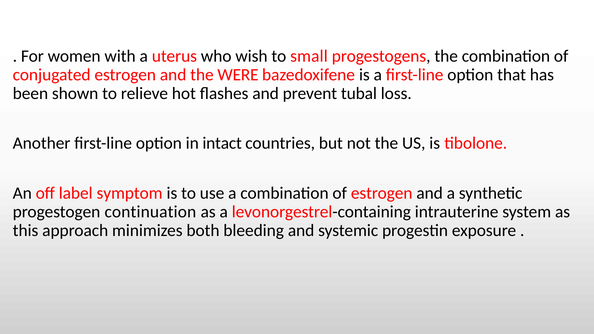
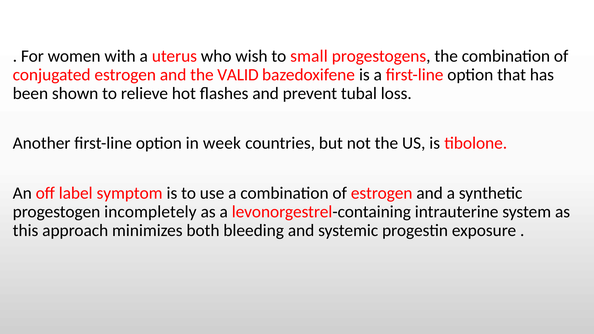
WERE: WERE -> VALID
intact: intact -> week
continuation: continuation -> incompletely
